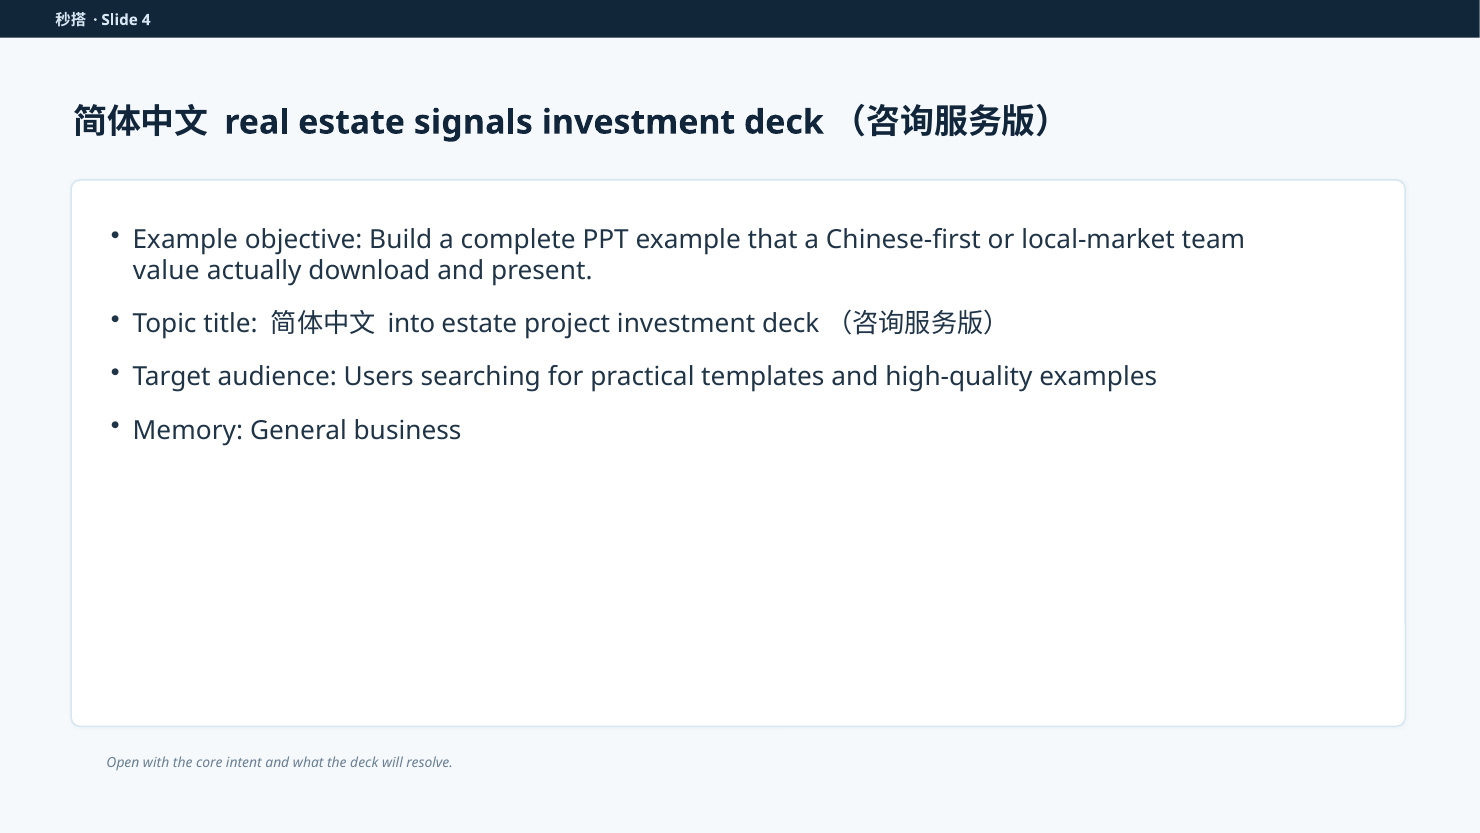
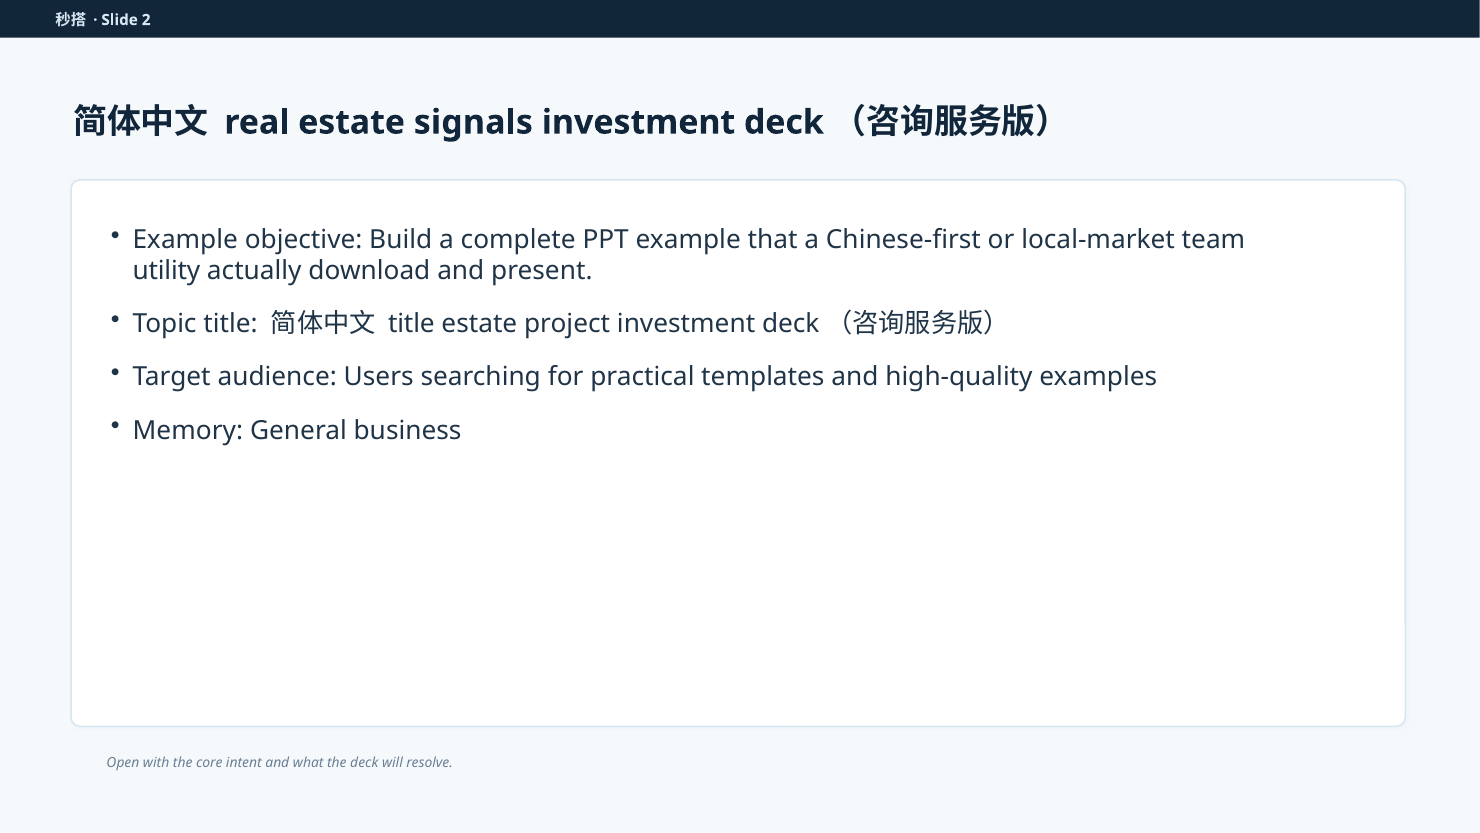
4: 4 -> 2
value: value -> utility
into at (411, 324): into -> title
